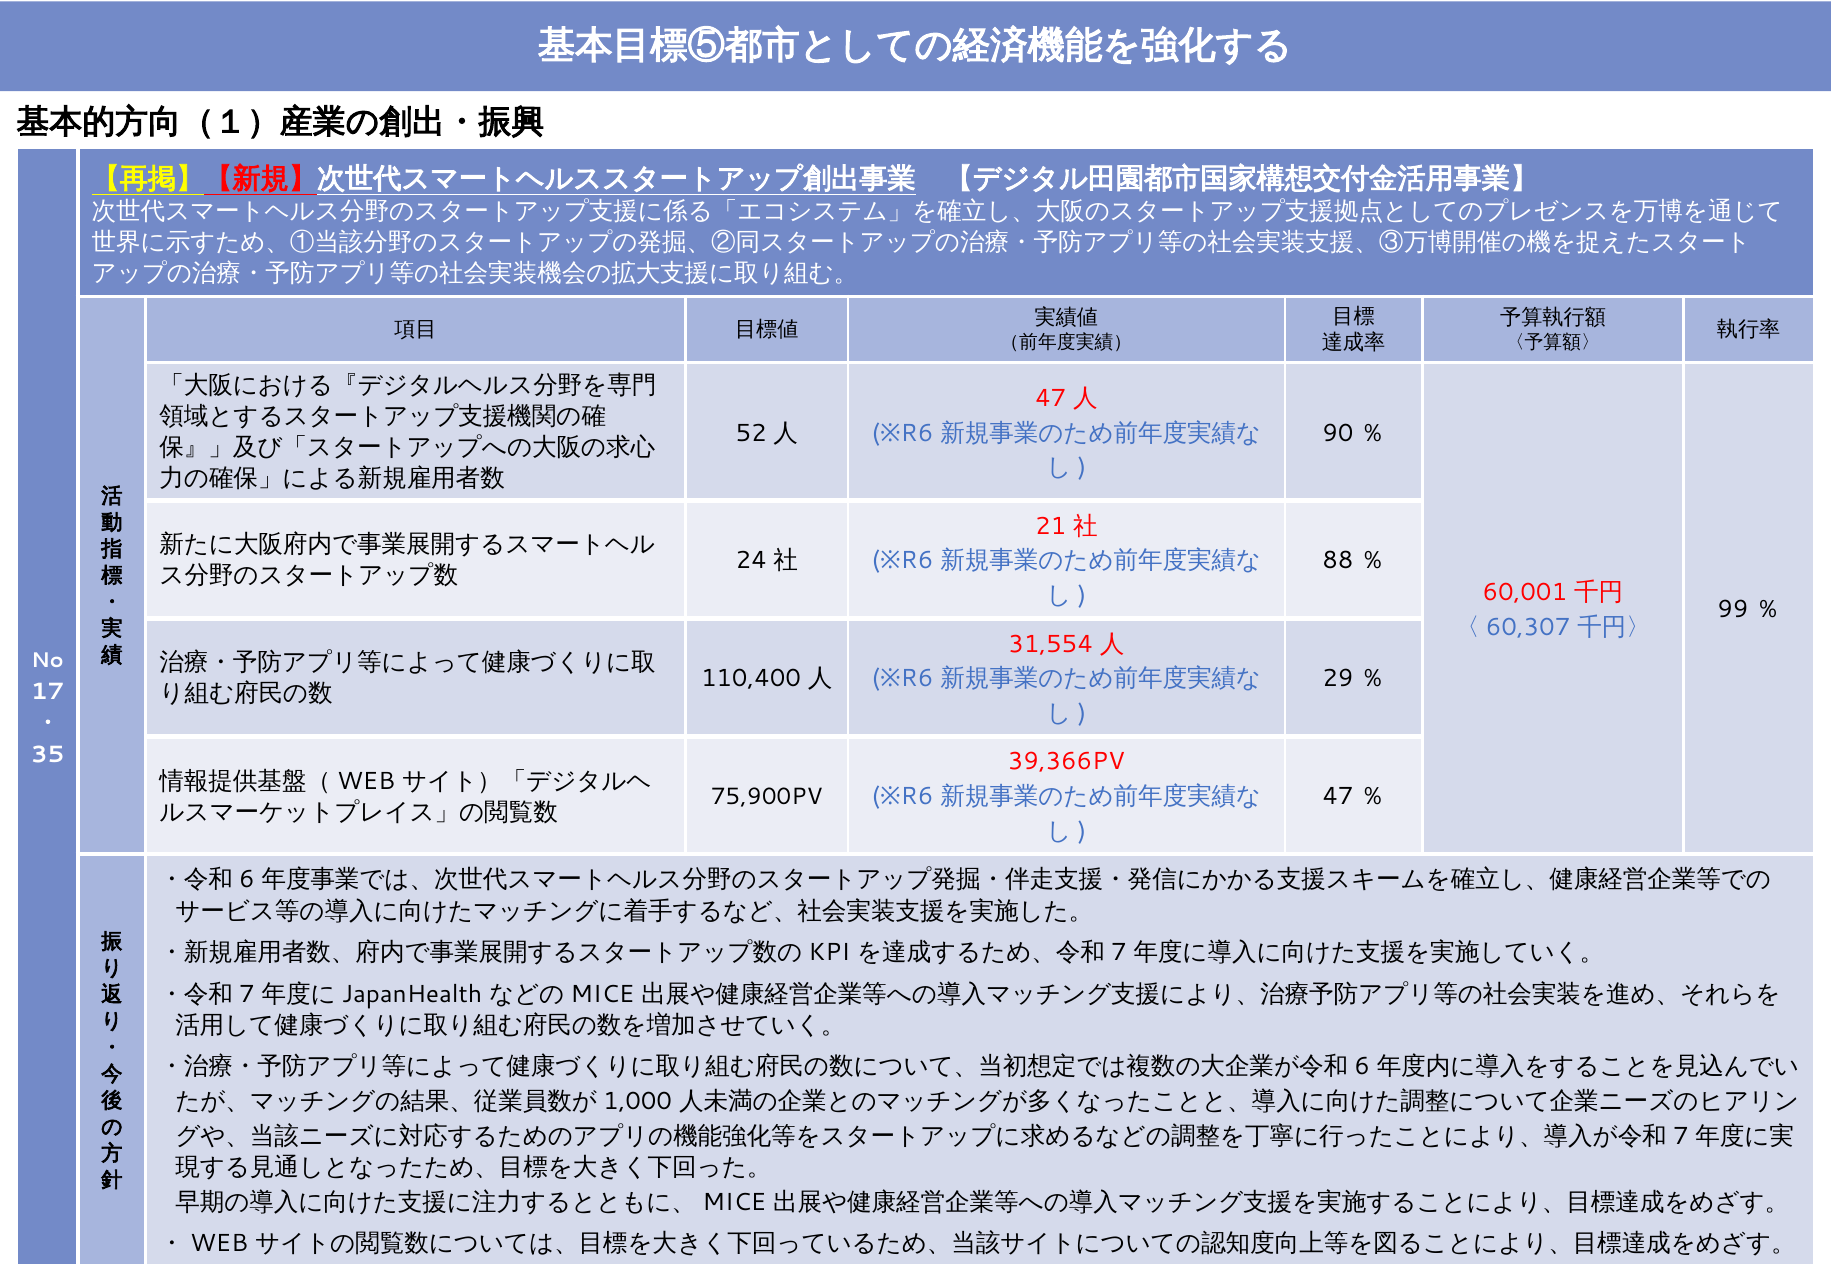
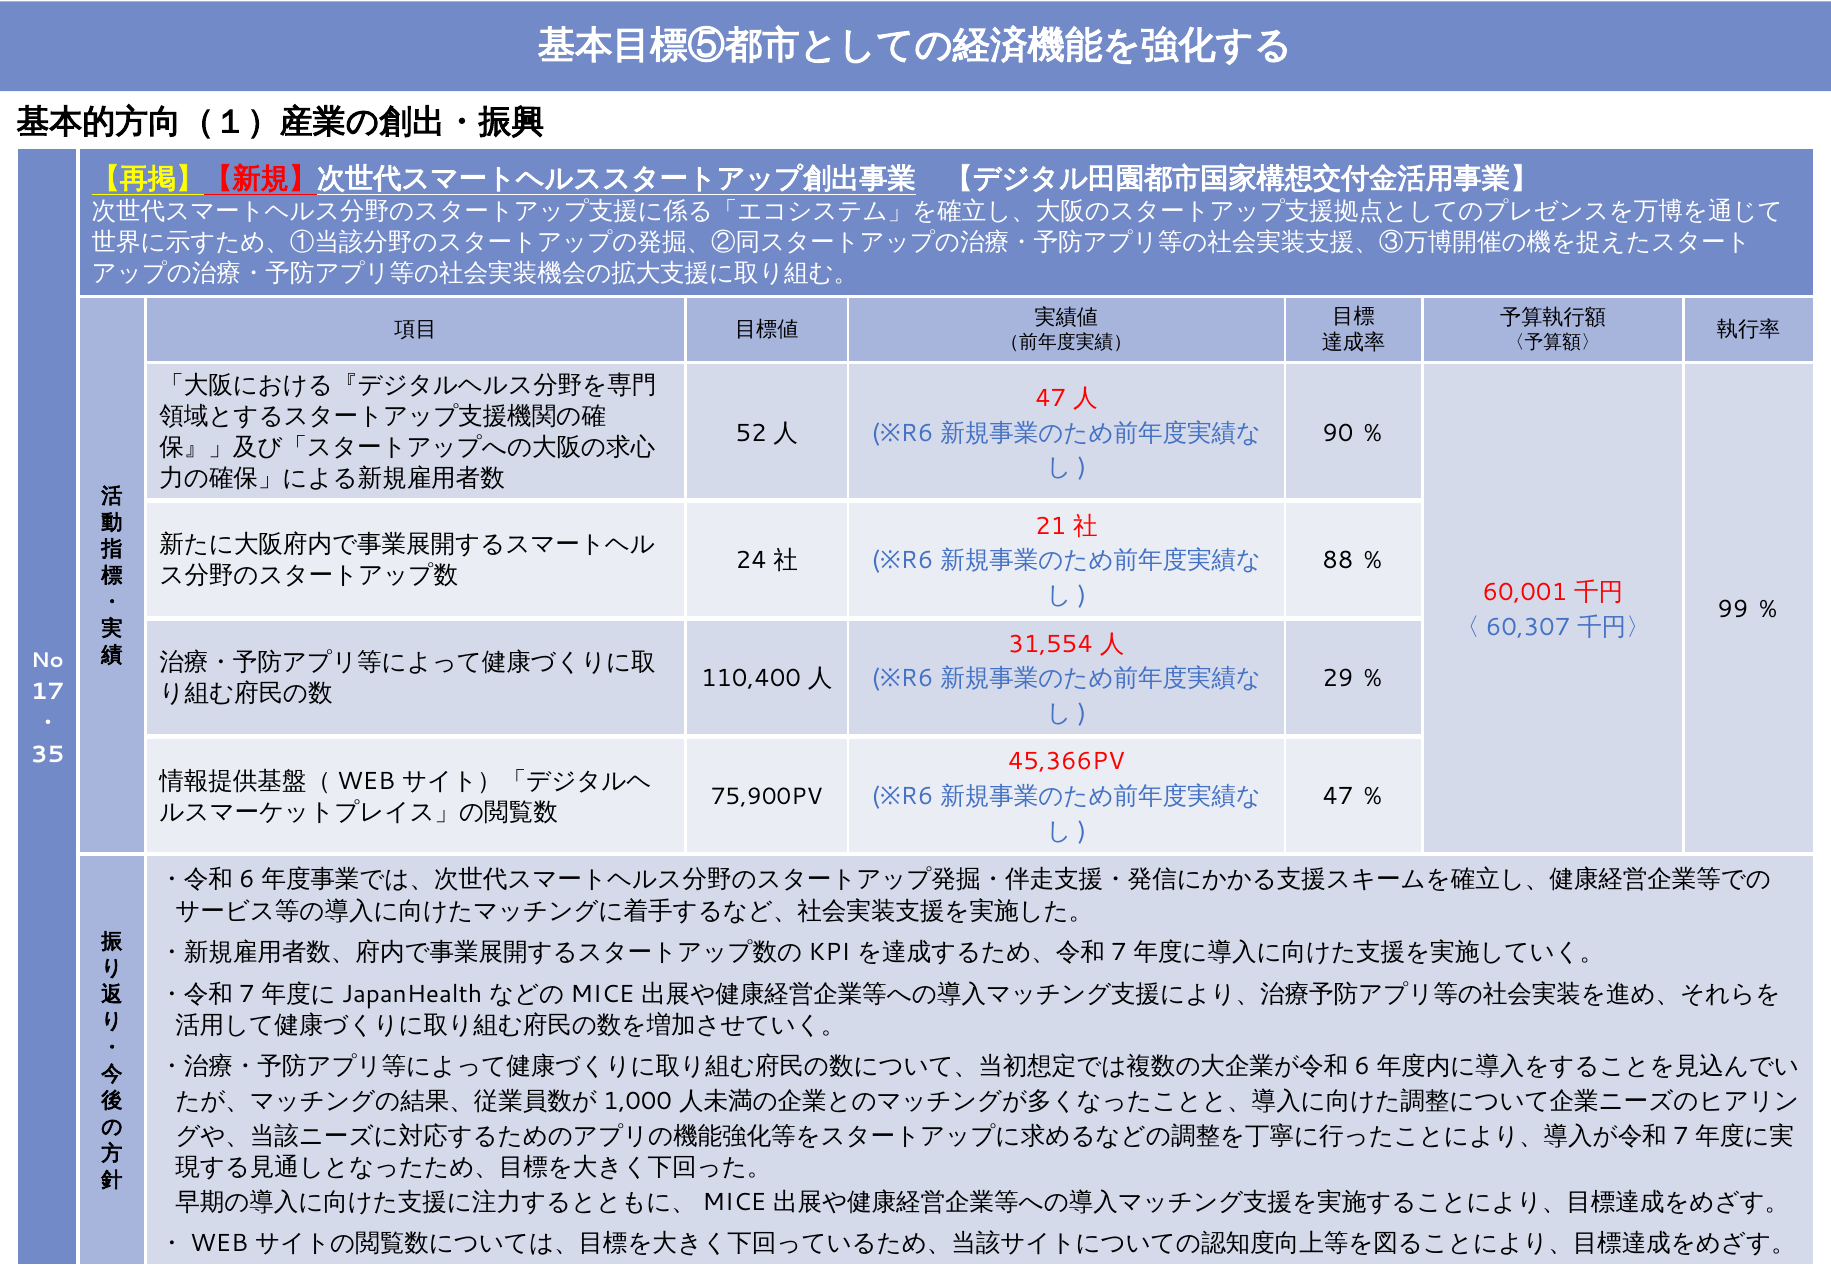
39,366PV: 39,366PV -> 45,366PV
